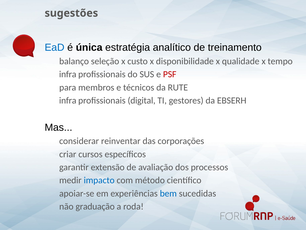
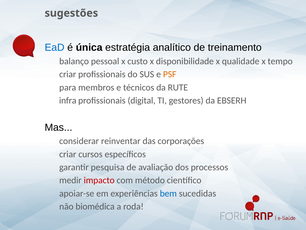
seleção: seleção -> pessoal
infra at (68, 74): infra -> criar
PSF colour: red -> orange
extensão: extensão -> pesquisa
impacto colour: blue -> red
graduação: graduação -> biomédica
